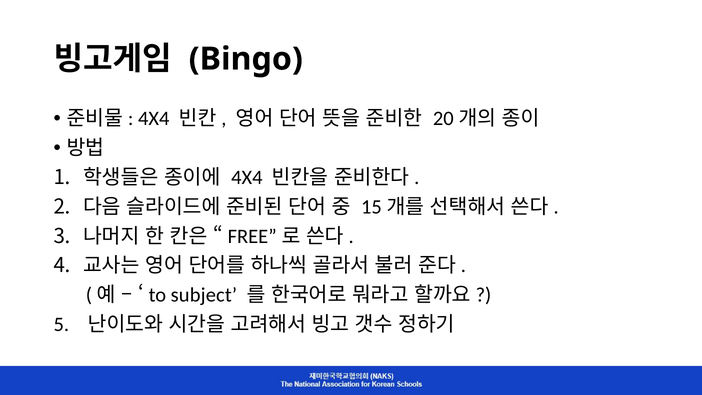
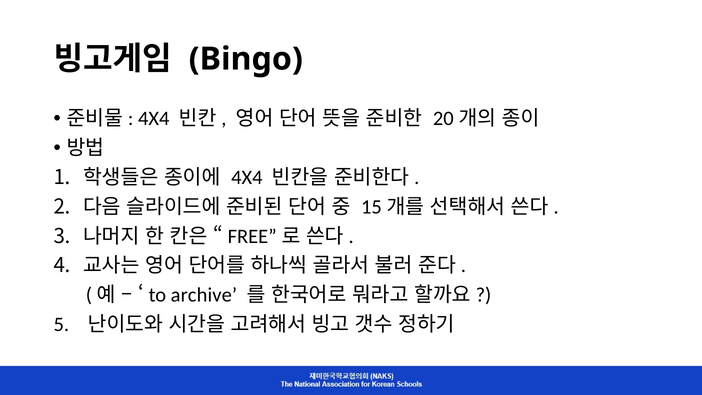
subject: subject -> archive
